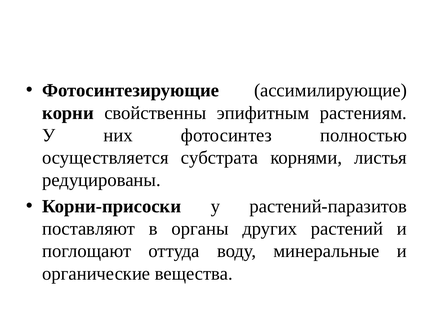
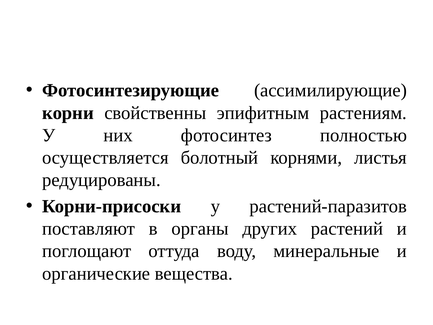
субстрата: субстрата -> болотный
